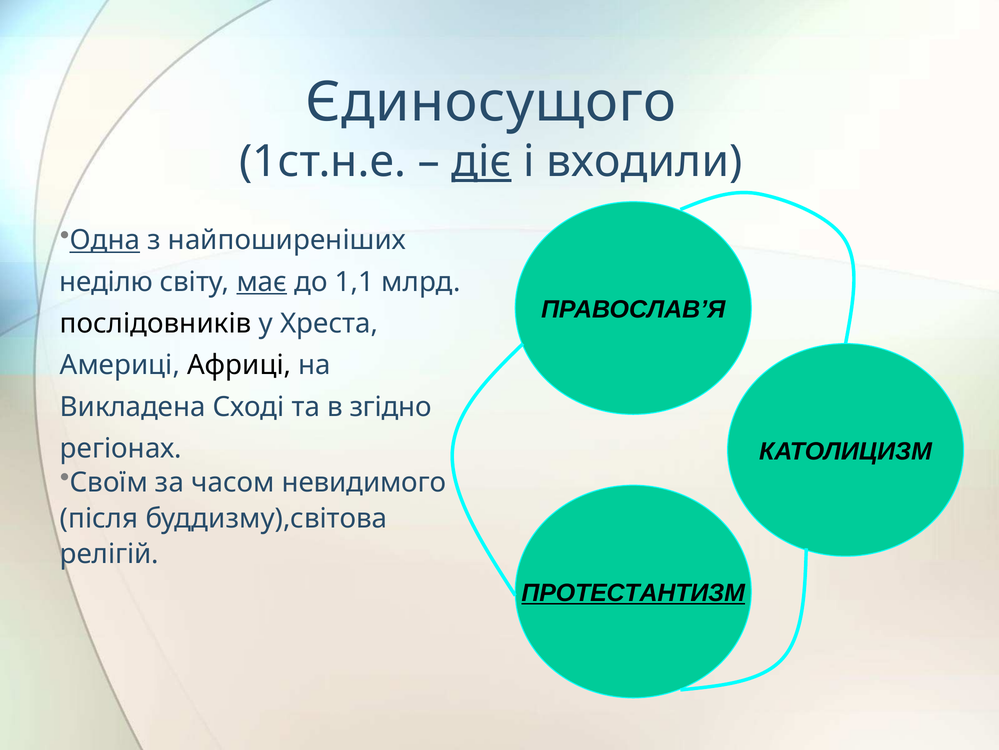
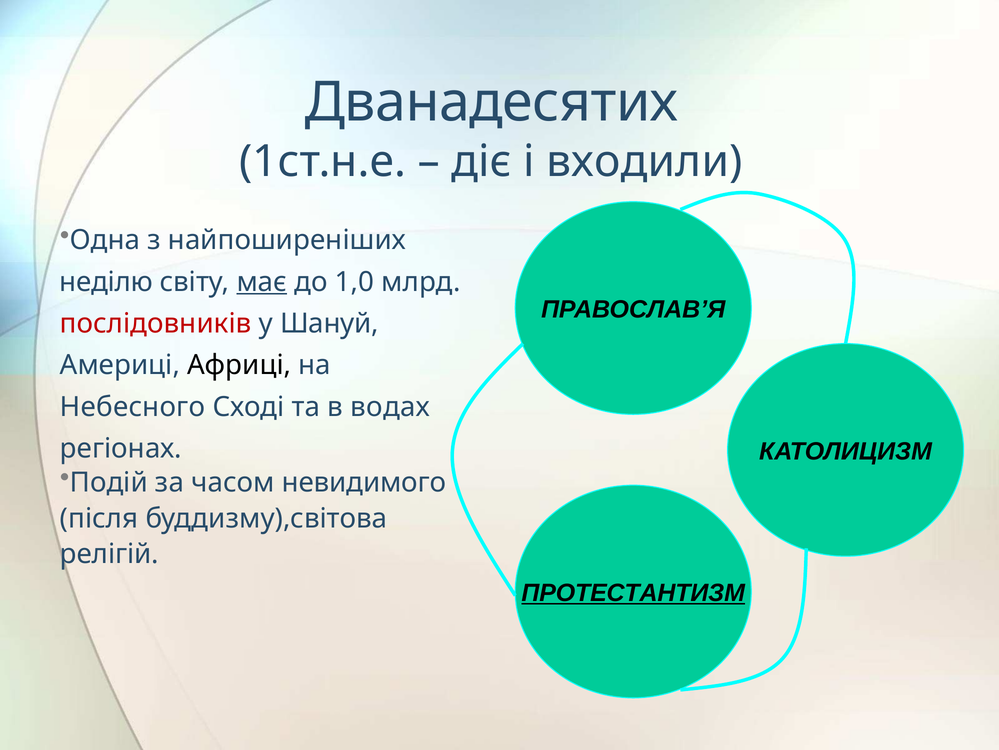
Єдиносущого: Єдиносущого -> Дванадесятих
діє underline: present -> none
Одна underline: present -> none
1,1: 1,1 -> 1,0
послідовників colour: black -> red
Хреста: Хреста -> Шануй
Викладена: Викладена -> Небесного
згідно: згідно -> водах
Своїм: Своїм -> Подій
